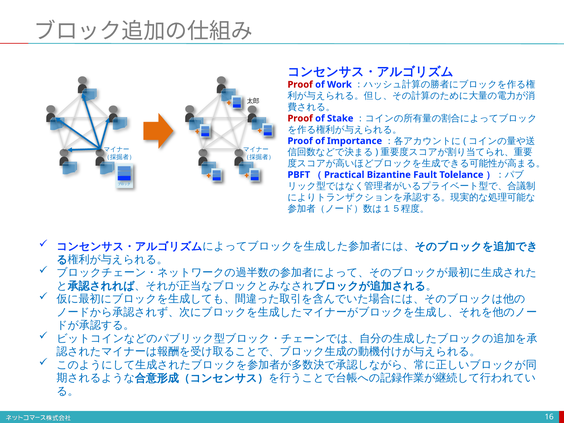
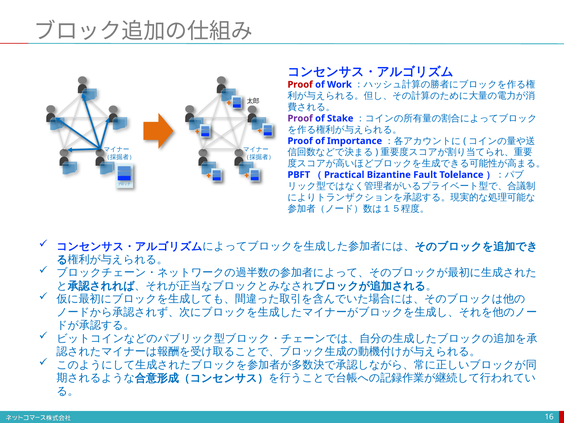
Proof at (300, 118) colour: red -> purple
